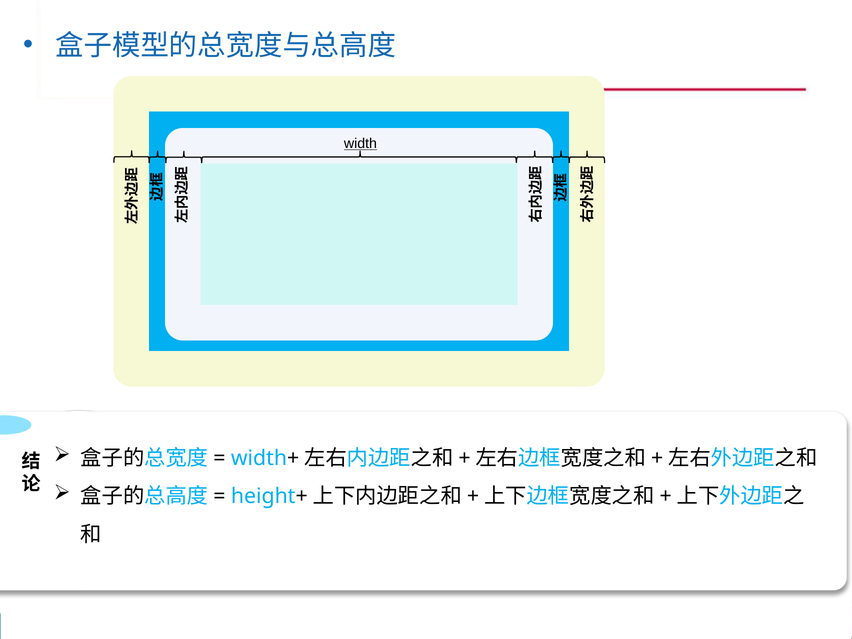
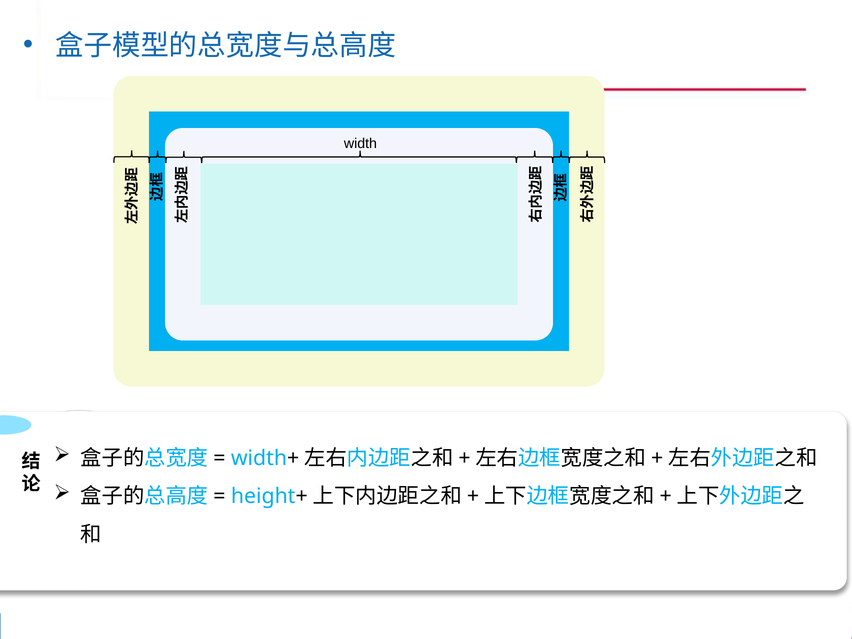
width underline: present -> none
